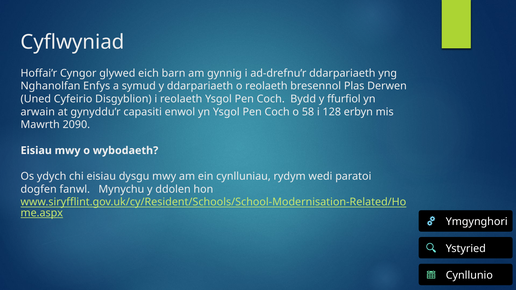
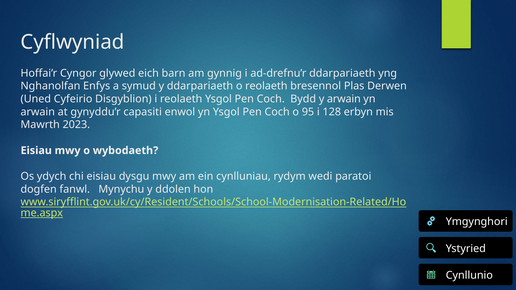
y ffurfiol: ffurfiol -> arwain
58: 58 -> 95
2090: 2090 -> 2023
